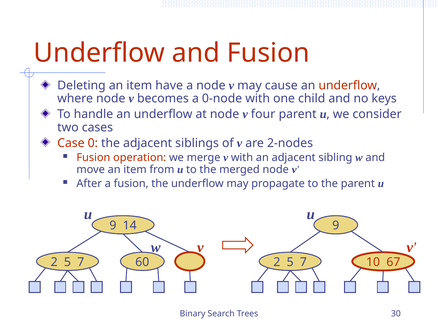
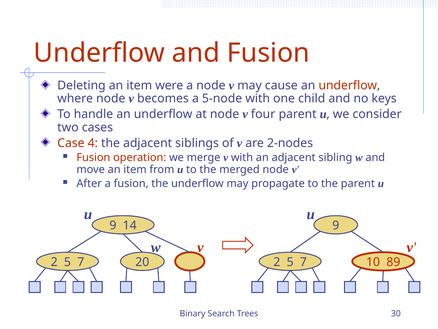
have: have -> were
0-node: 0-node -> 5-node
0: 0 -> 4
60: 60 -> 20
67: 67 -> 89
